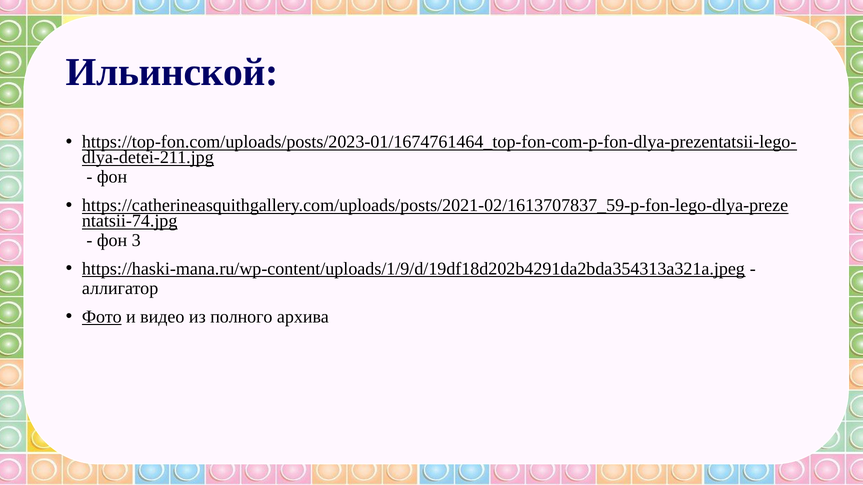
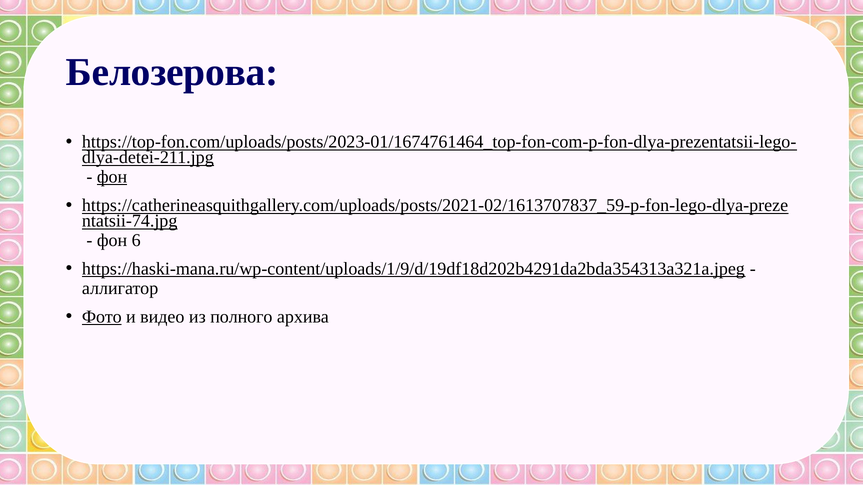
Ильинской: Ильинской -> Белозерова
фон at (112, 177) underline: none -> present
3: 3 -> 6
